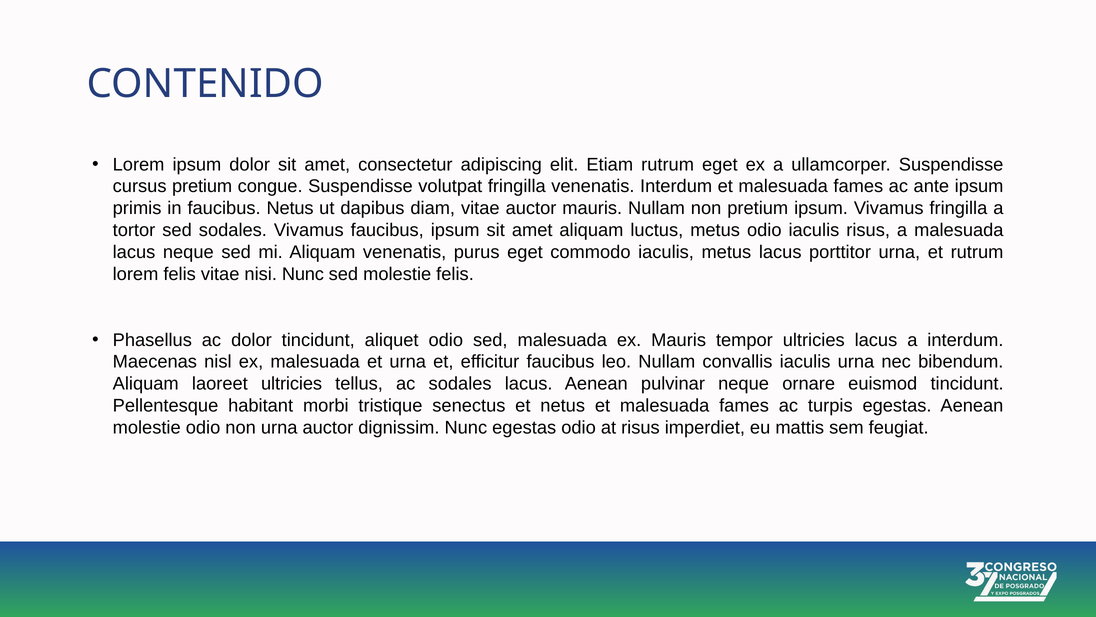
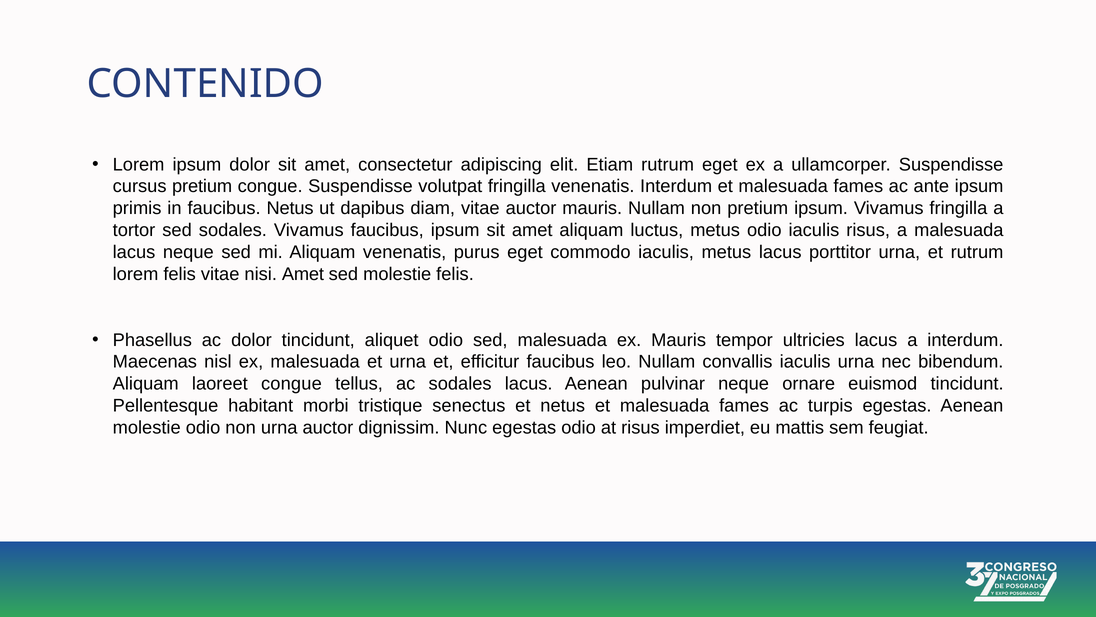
nisi Nunc: Nunc -> Amet
laoreet ultricies: ultricies -> congue
